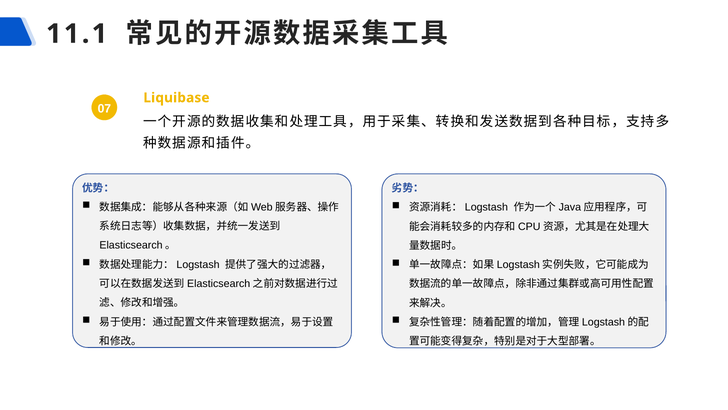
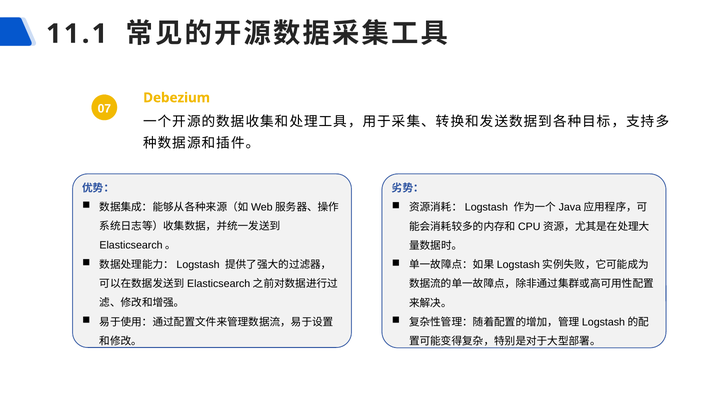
Liquibase: Liquibase -> Debezium
